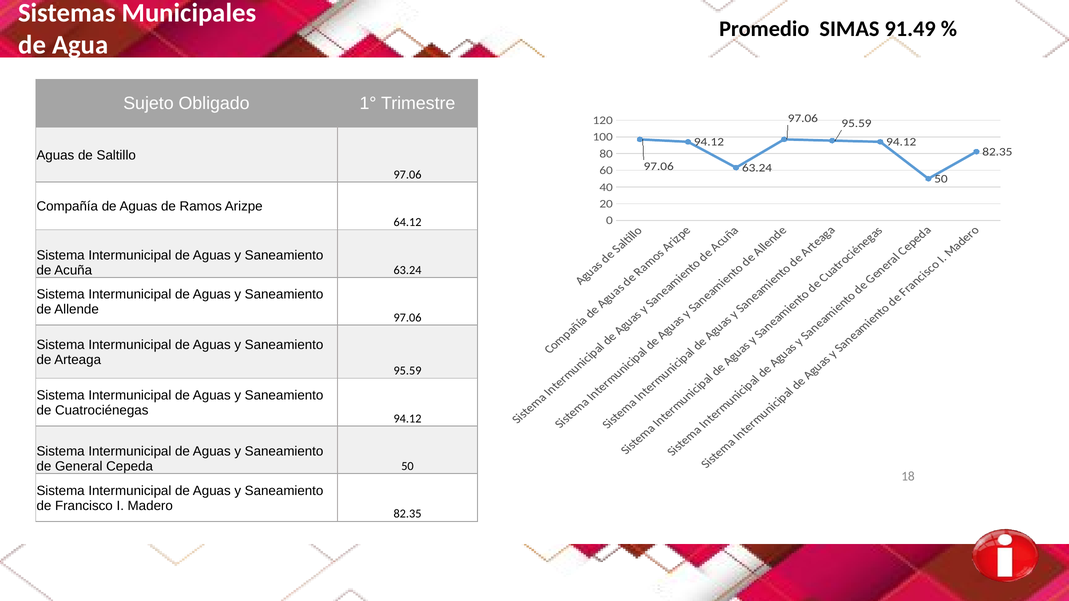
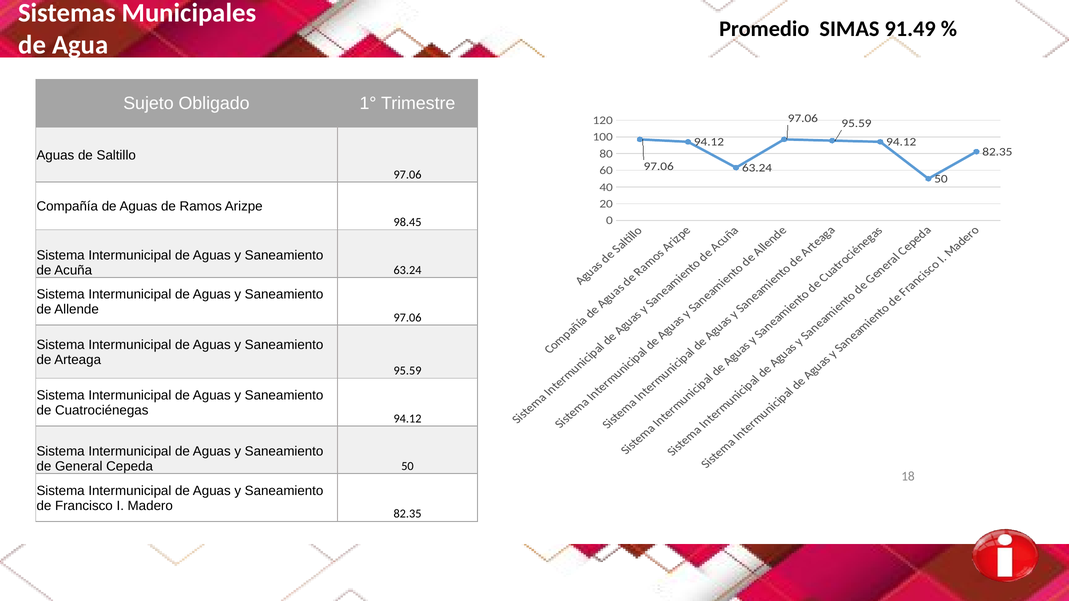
64.12: 64.12 -> 98.45
